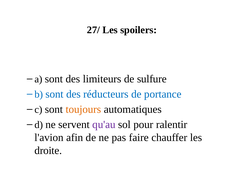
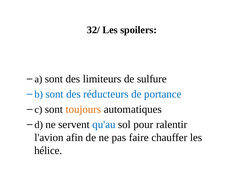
27/: 27/ -> 32/
qu'au colour: purple -> blue
droite: droite -> hélice
